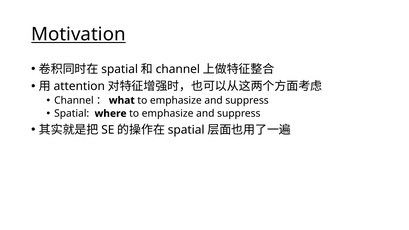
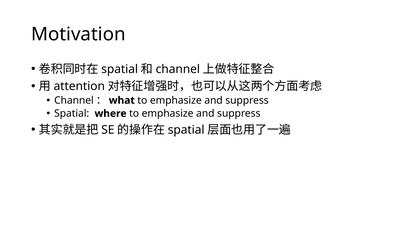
Motivation underline: present -> none
